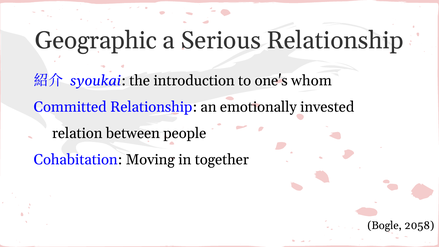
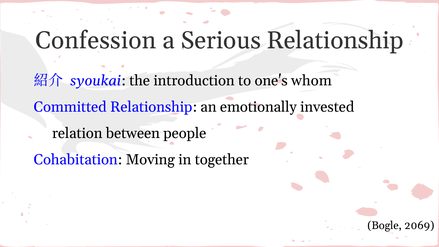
Geographic: Geographic -> Confession
2058: 2058 -> 2069
